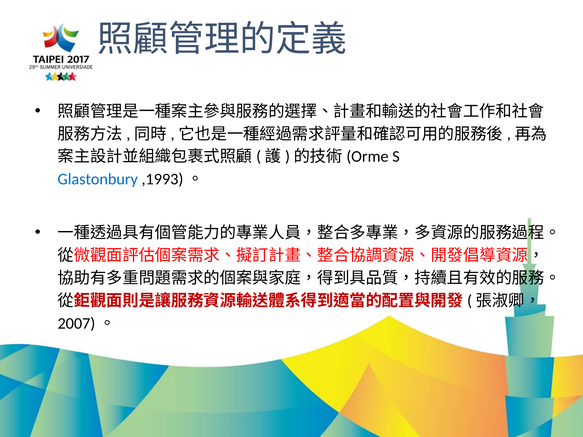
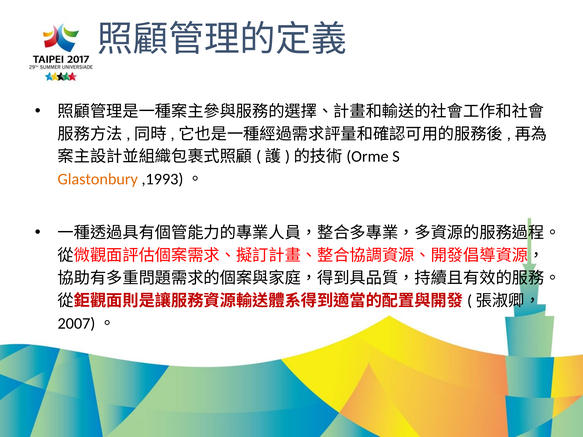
Glastonbury colour: blue -> orange
